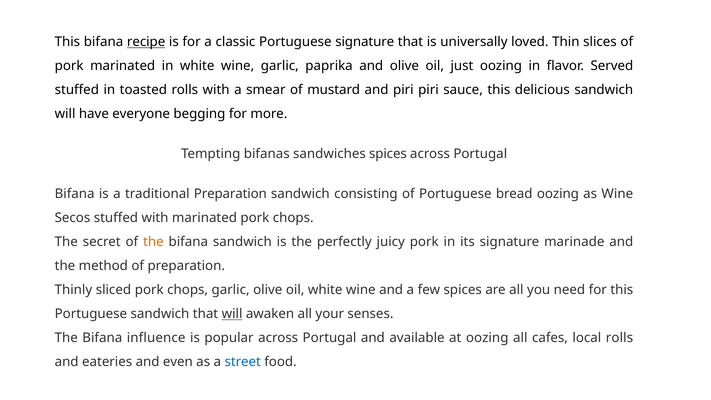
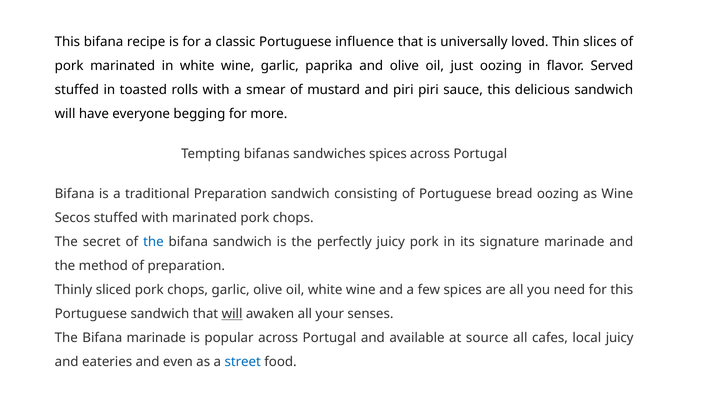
recipe underline: present -> none
Portuguese signature: signature -> influence
the at (153, 242) colour: orange -> blue
Bifana influence: influence -> marinade
at oozing: oozing -> source
local rolls: rolls -> juicy
